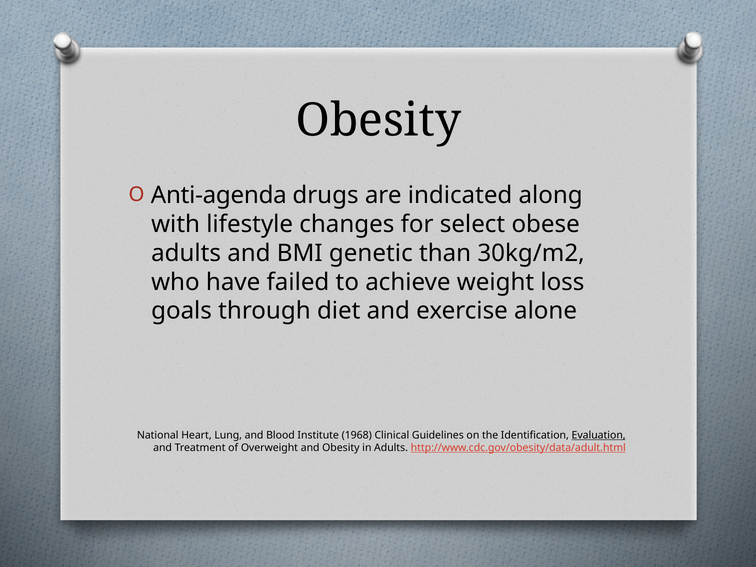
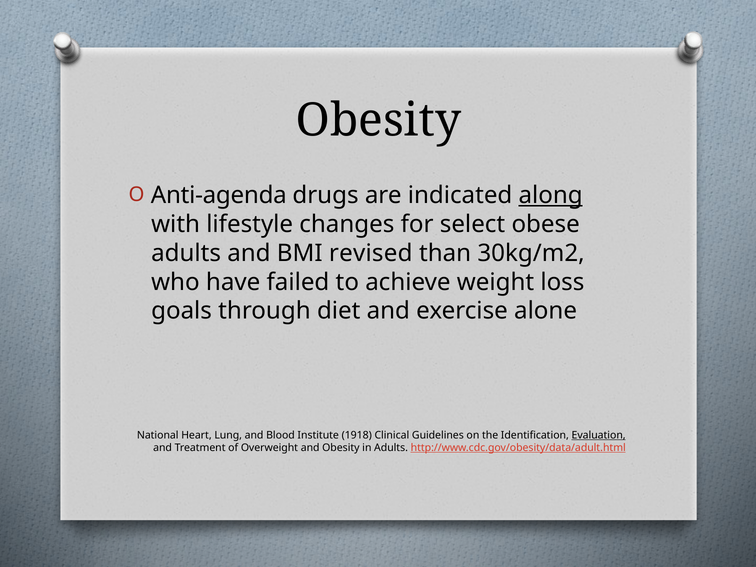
along underline: none -> present
genetic: genetic -> revised
1968: 1968 -> 1918
